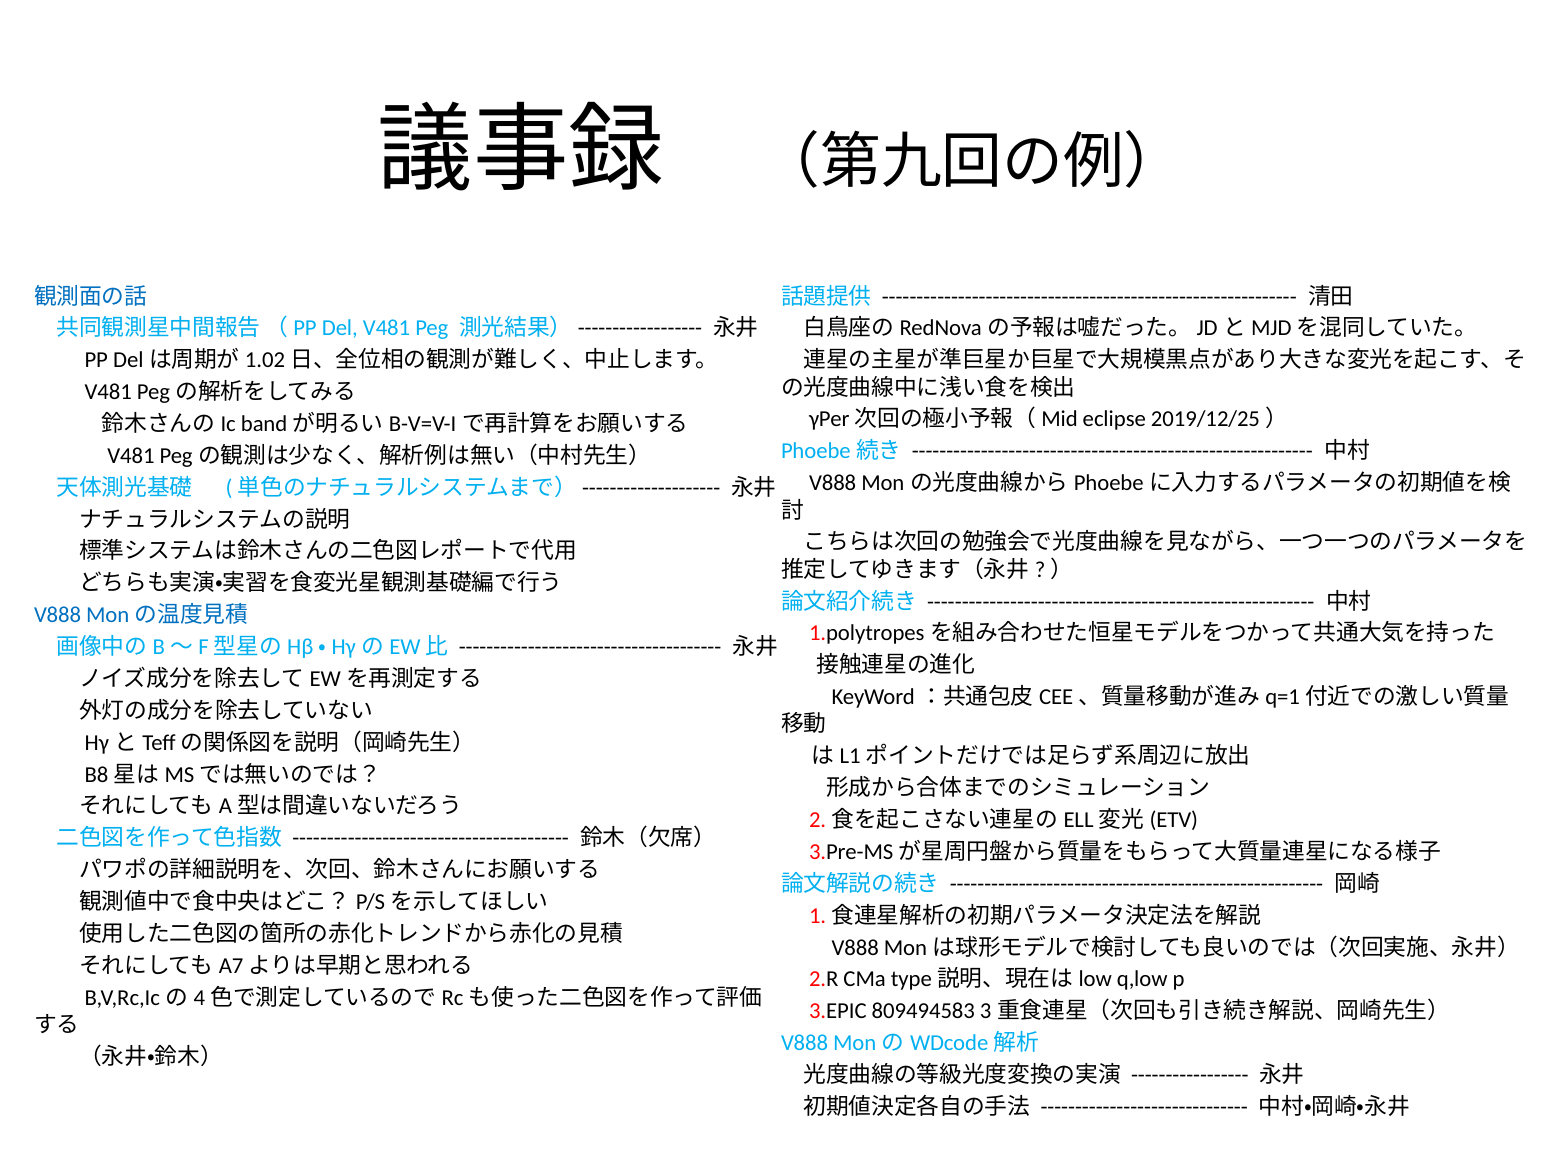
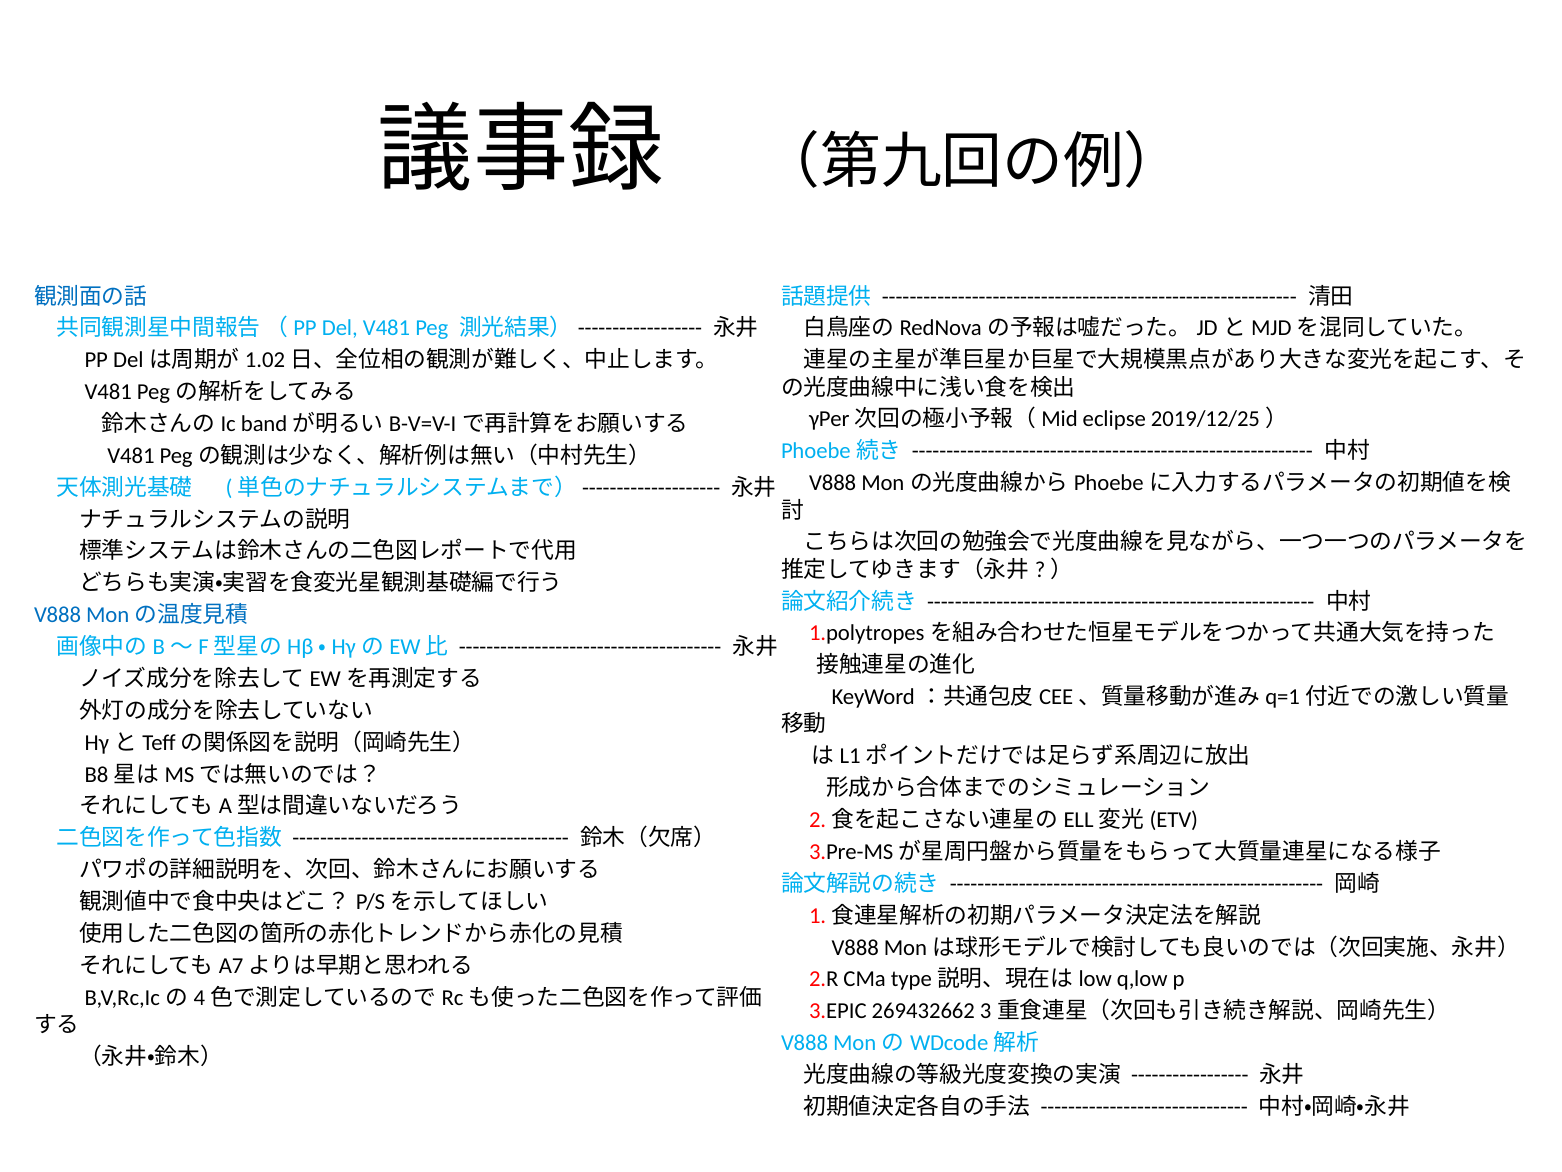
809494583: 809494583 -> 269432662
